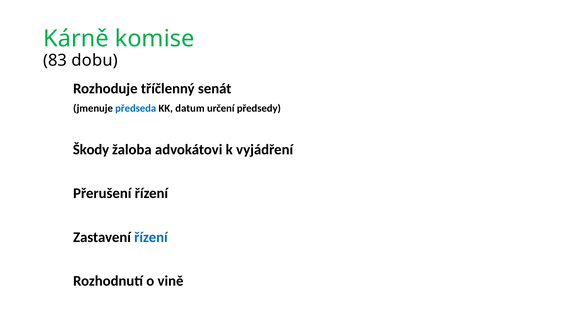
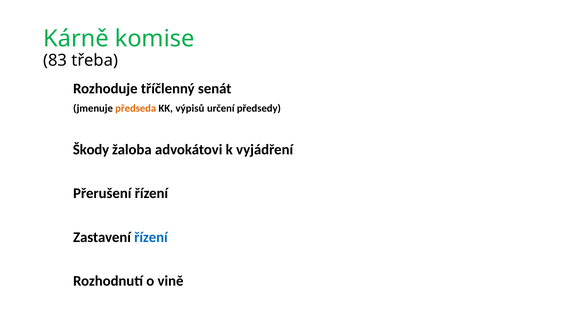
dobu: dobu -> třeba
předseda colour: blue -> orange
datum: datum -> výpisů
